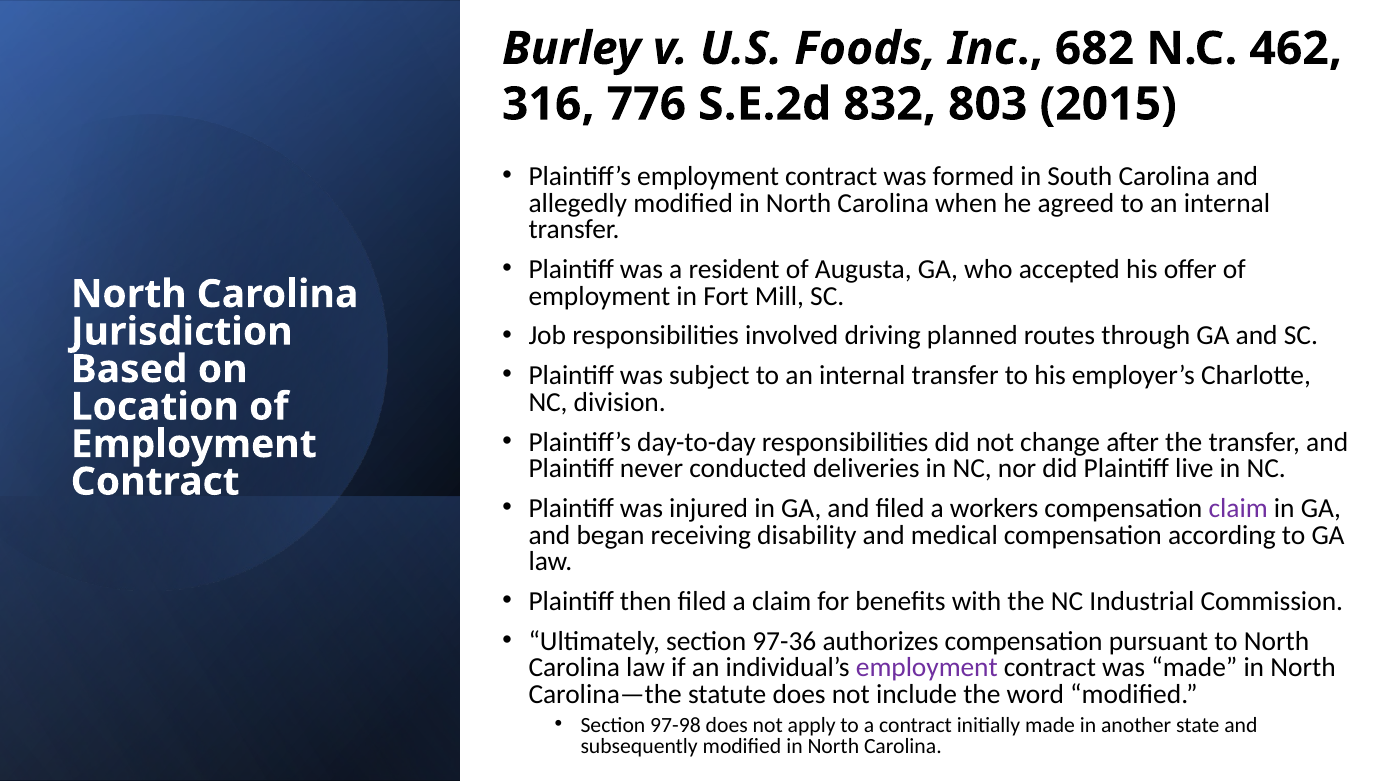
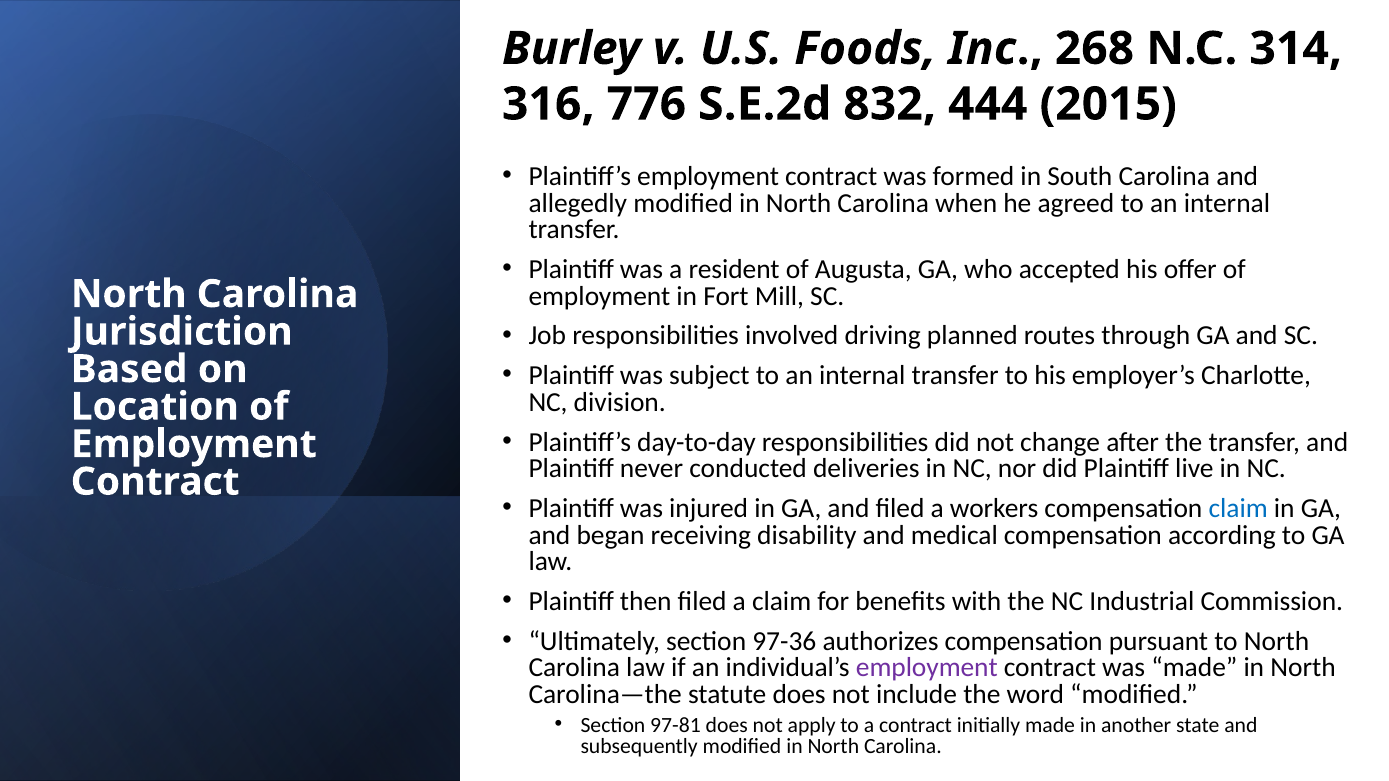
682: 682 -> 268
462: 462 -> 314
803: 803 -> 444
claim at (1238, 509) colour: purple -> blue
97-98: 97-98 -> 97-81
